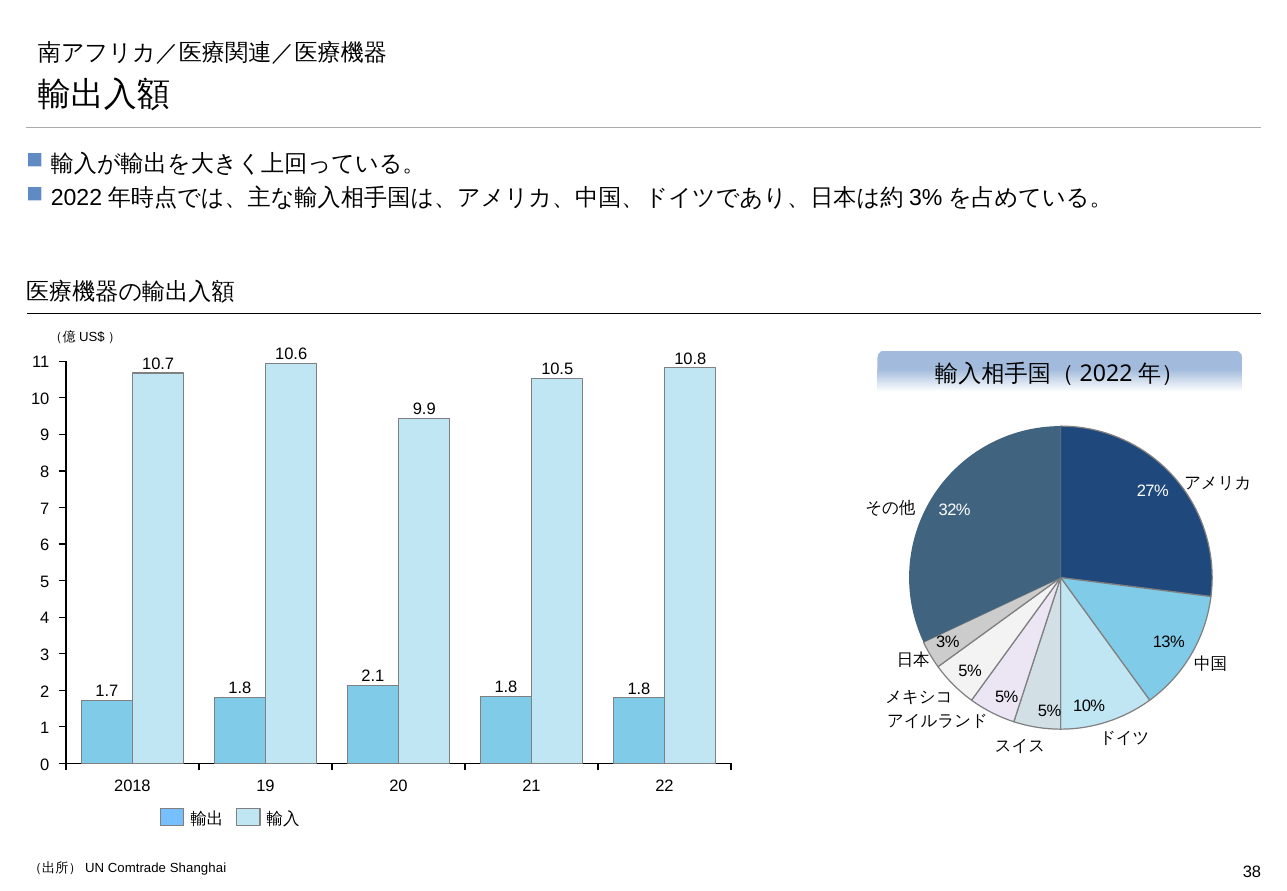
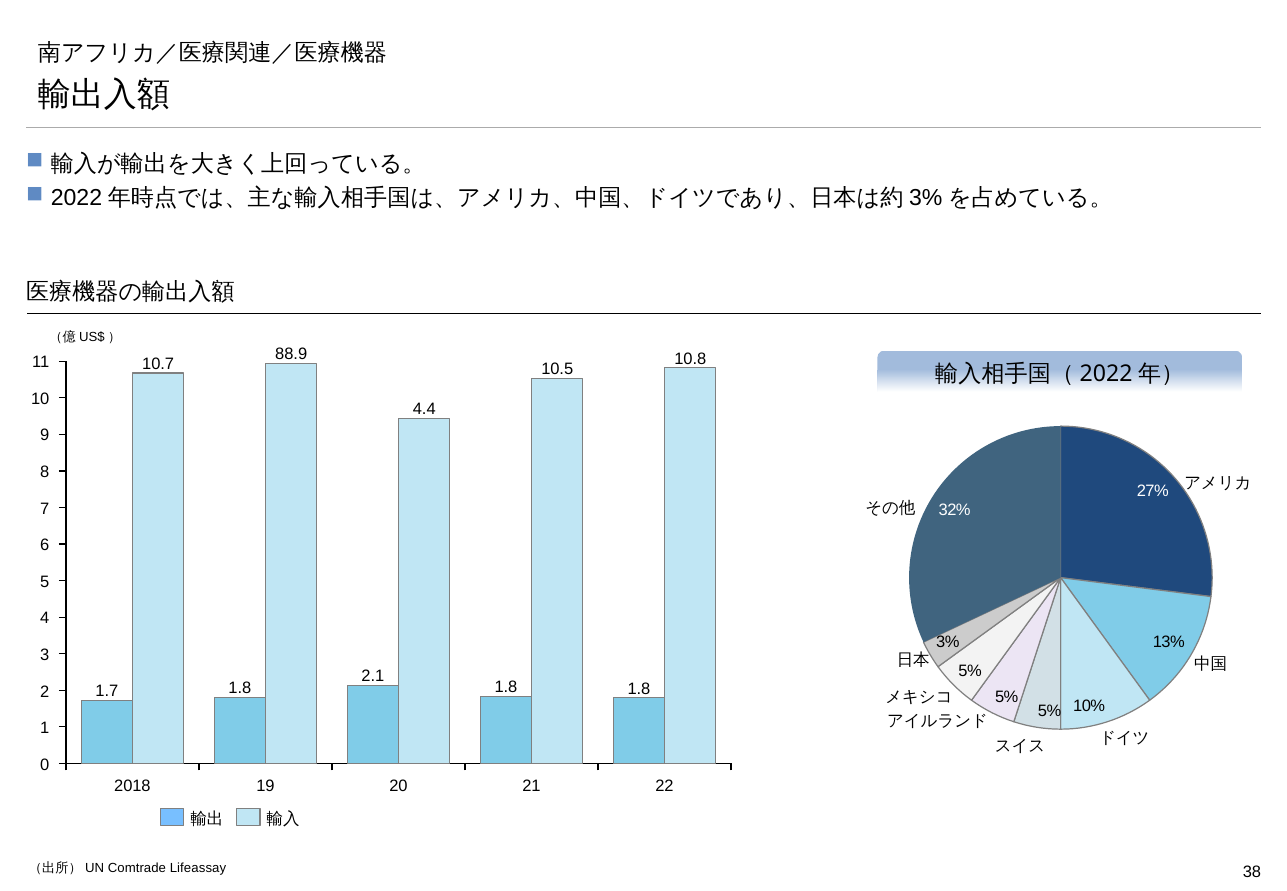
10.6: 10.6 -> 88.9
9.9: 9.9 -> 4.4
Shanghai: Shanghai -> Lifeassay
